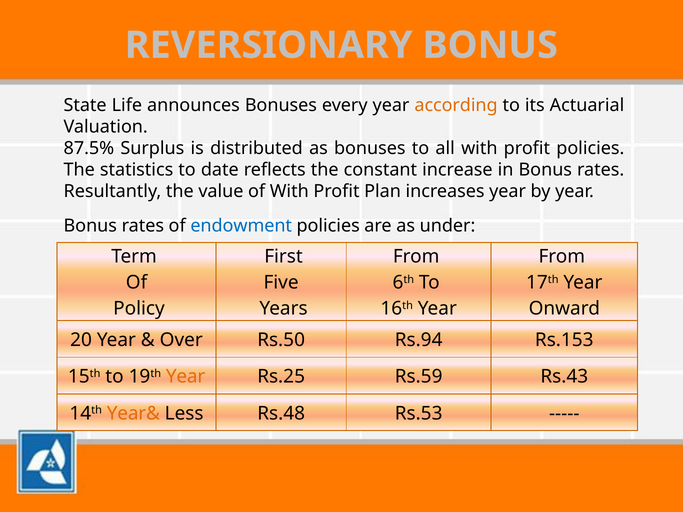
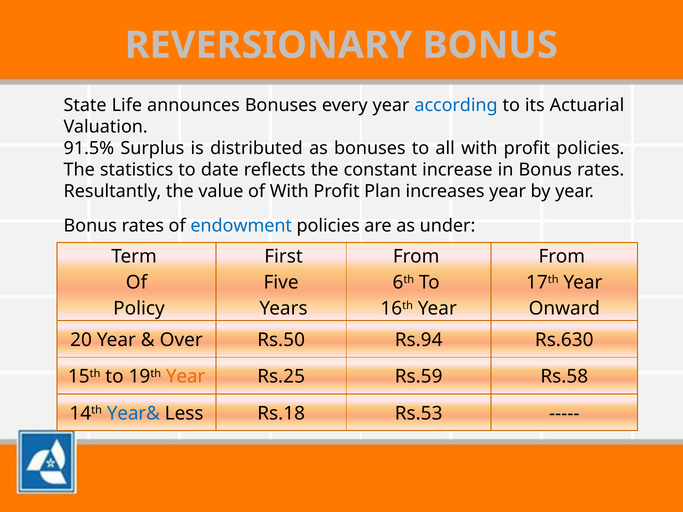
according colour: orange -> blue
87.5%: 87.5% -> 91.5%
Rs.153: Rs.153 -> Rs.630
Rs.43: Rs.43 -> Rs.58
Year& colour: orange -> blue
Rs.48: Rs.48 -> Rs.18
